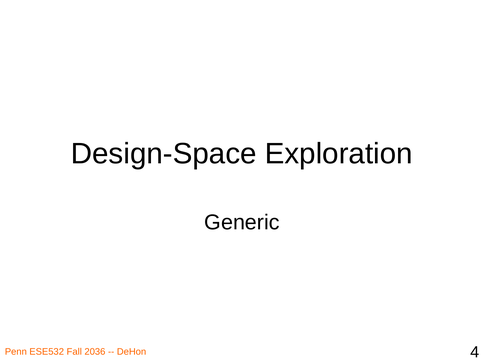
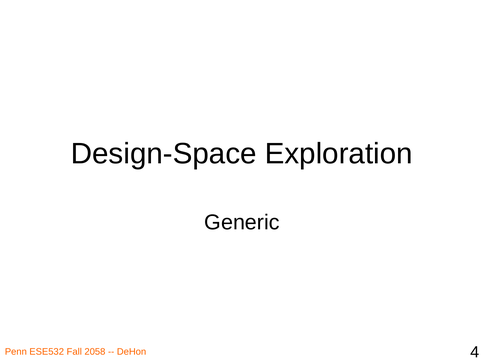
2036: 2036 -> 2058
